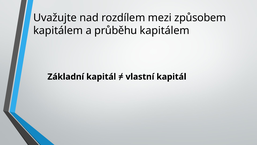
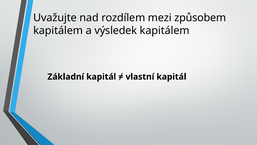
průběhu: průběhu -> výsledek
